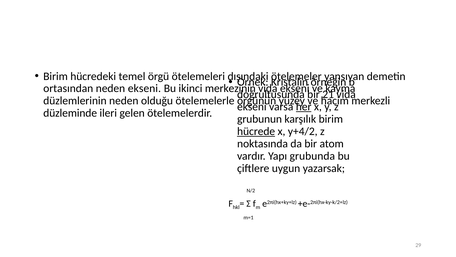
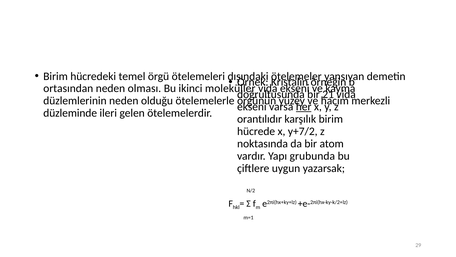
neden ekseni: ekseni -> olması
merkezinin: merkezinin -> moleküller
grubunun: grubunun -> orantılıdır
hücrede underline: present -> none
y+4/2: y+4/2 -> y+7/2
